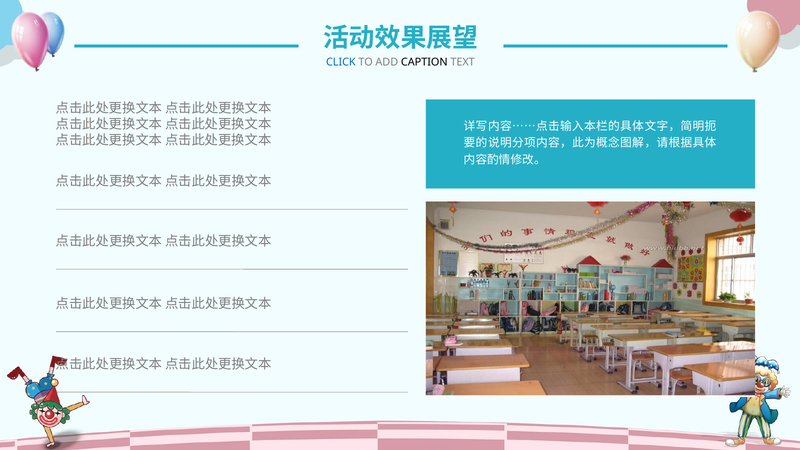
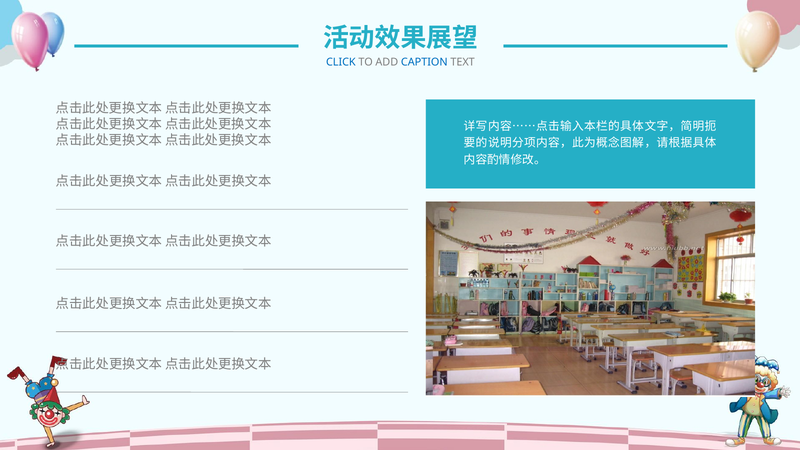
CAPTION colour: black -> blue
